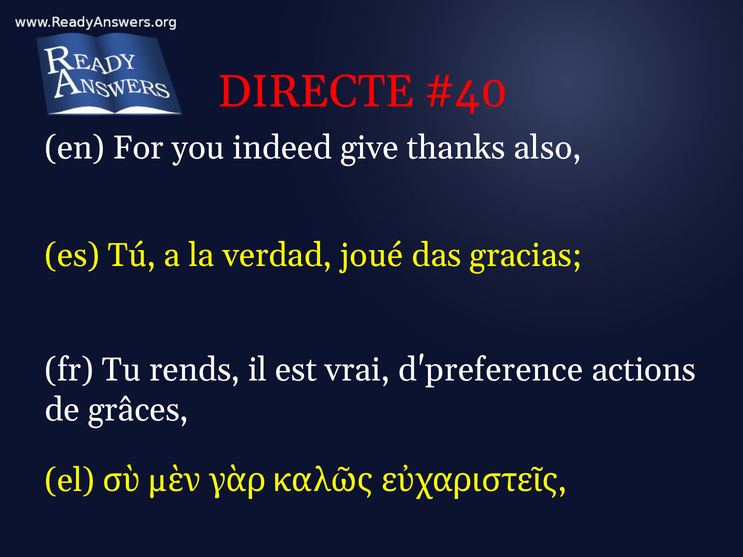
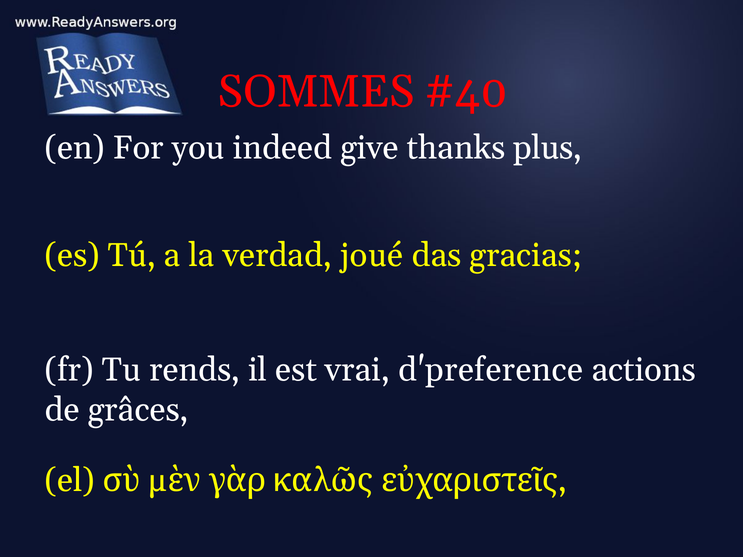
DIRECTE: DIRECTE -> SOMMES
also: also -> plus
